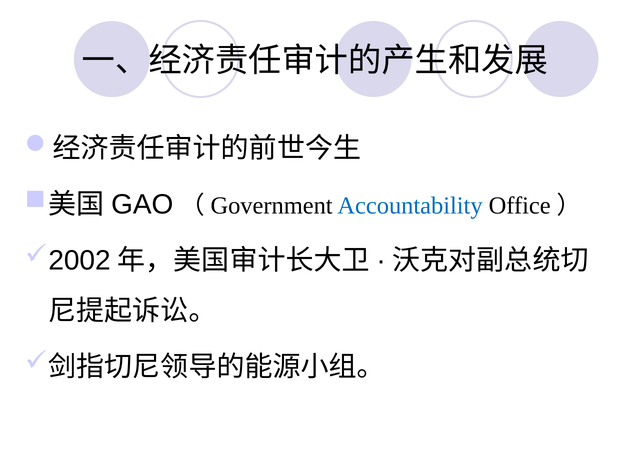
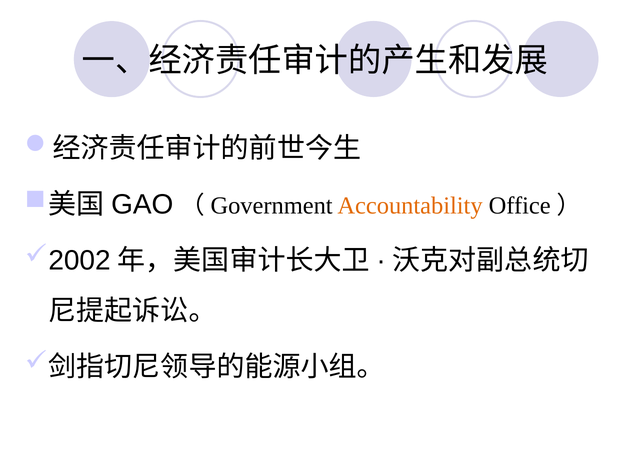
Accountability colour: blue -> orange
